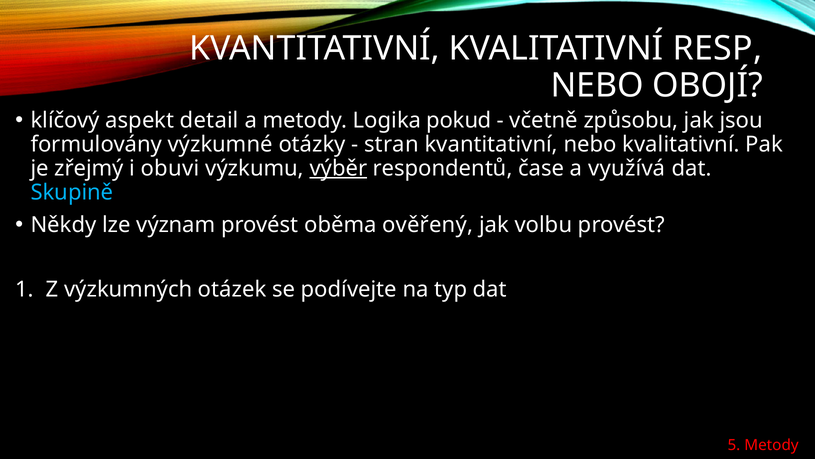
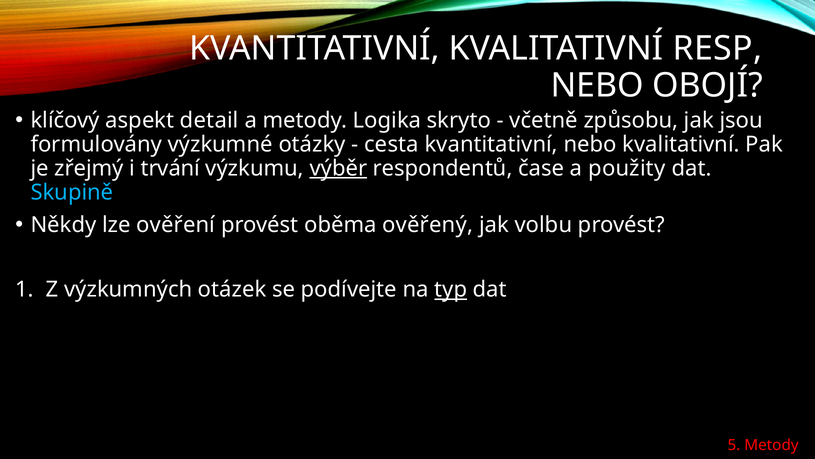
pokud: pokud -> skryto
stran: stran -> cesta
obuvi: obuvi -> trvání
využívá: využívá -> použity
význam: význam -> ověření
typ underline: none -> present
